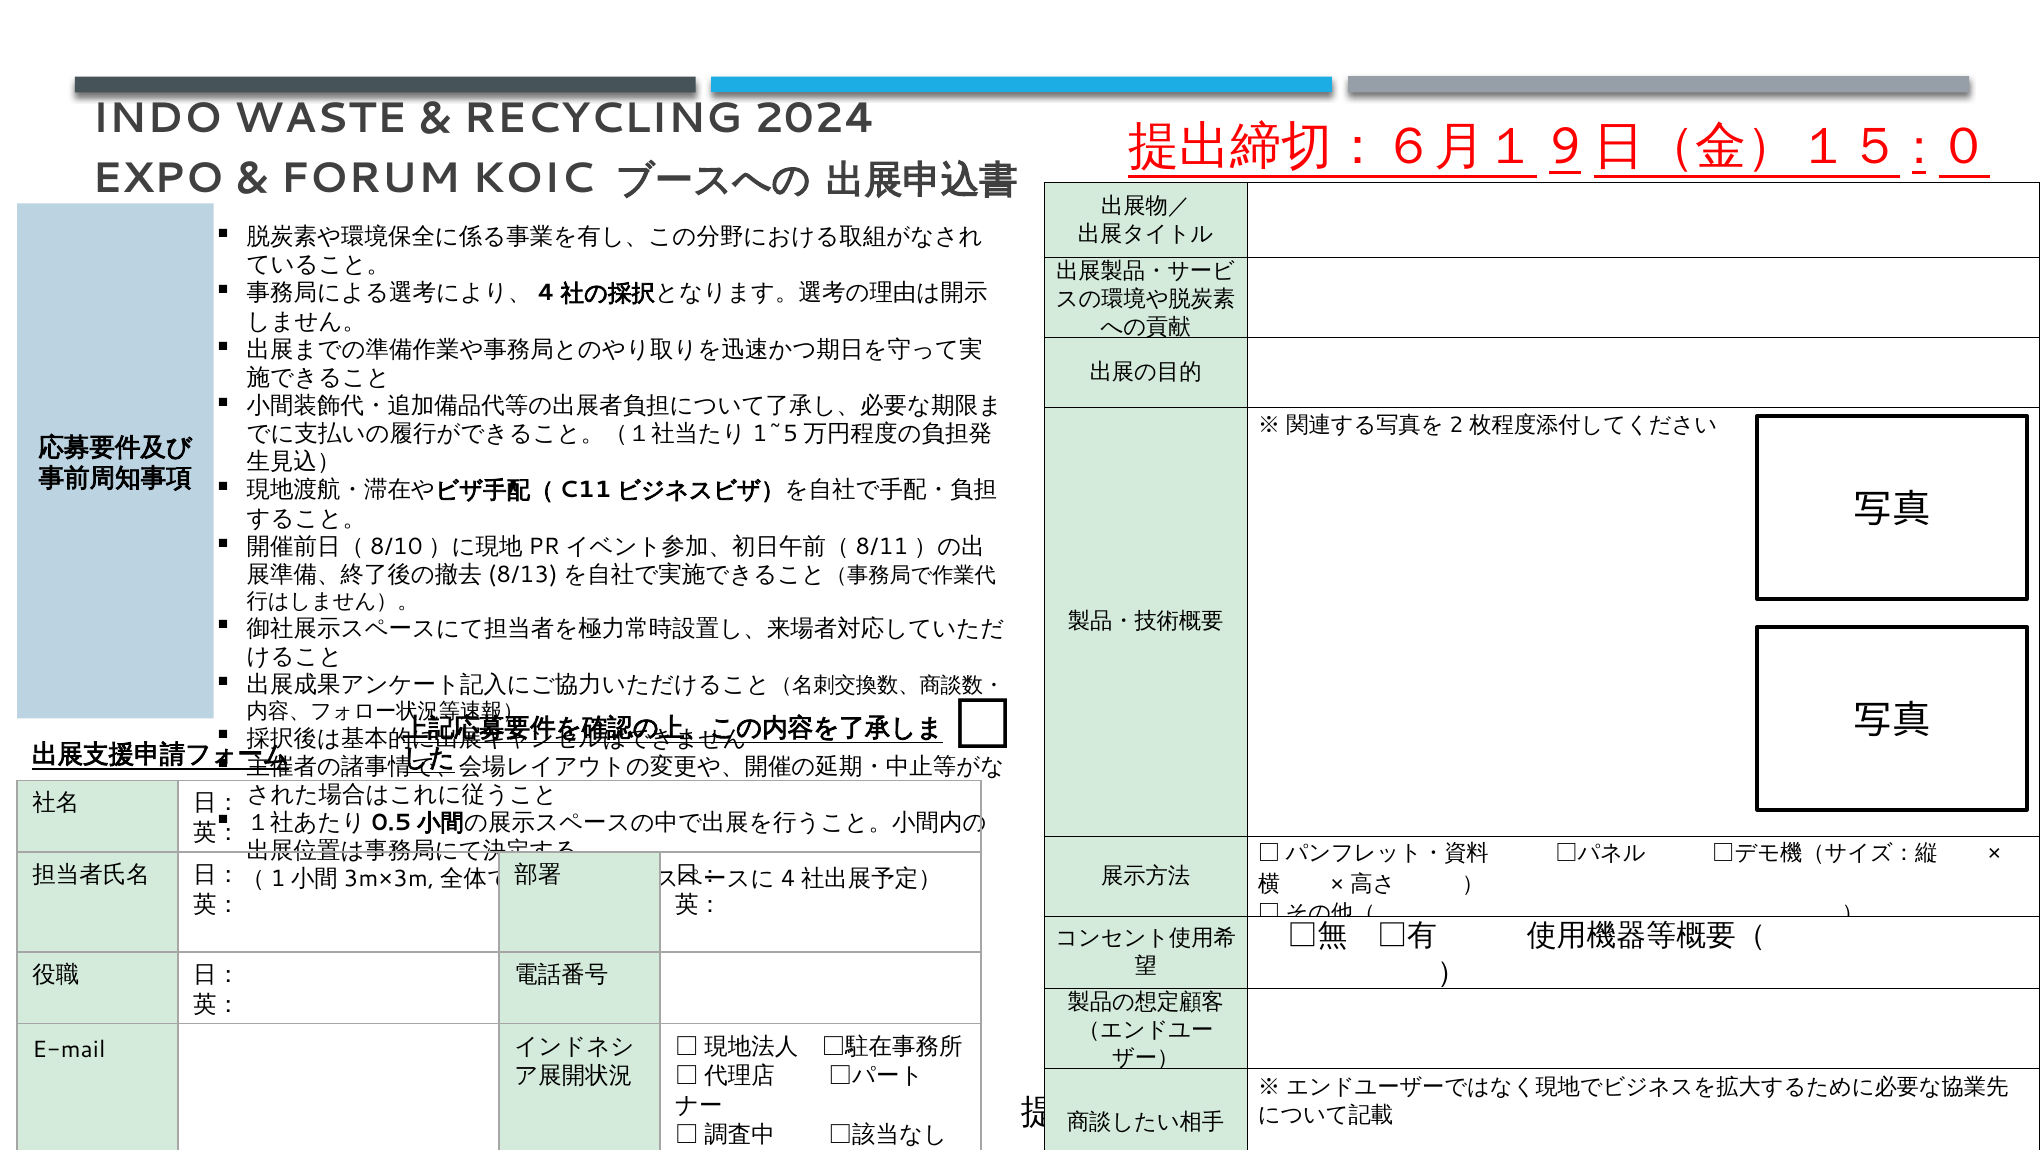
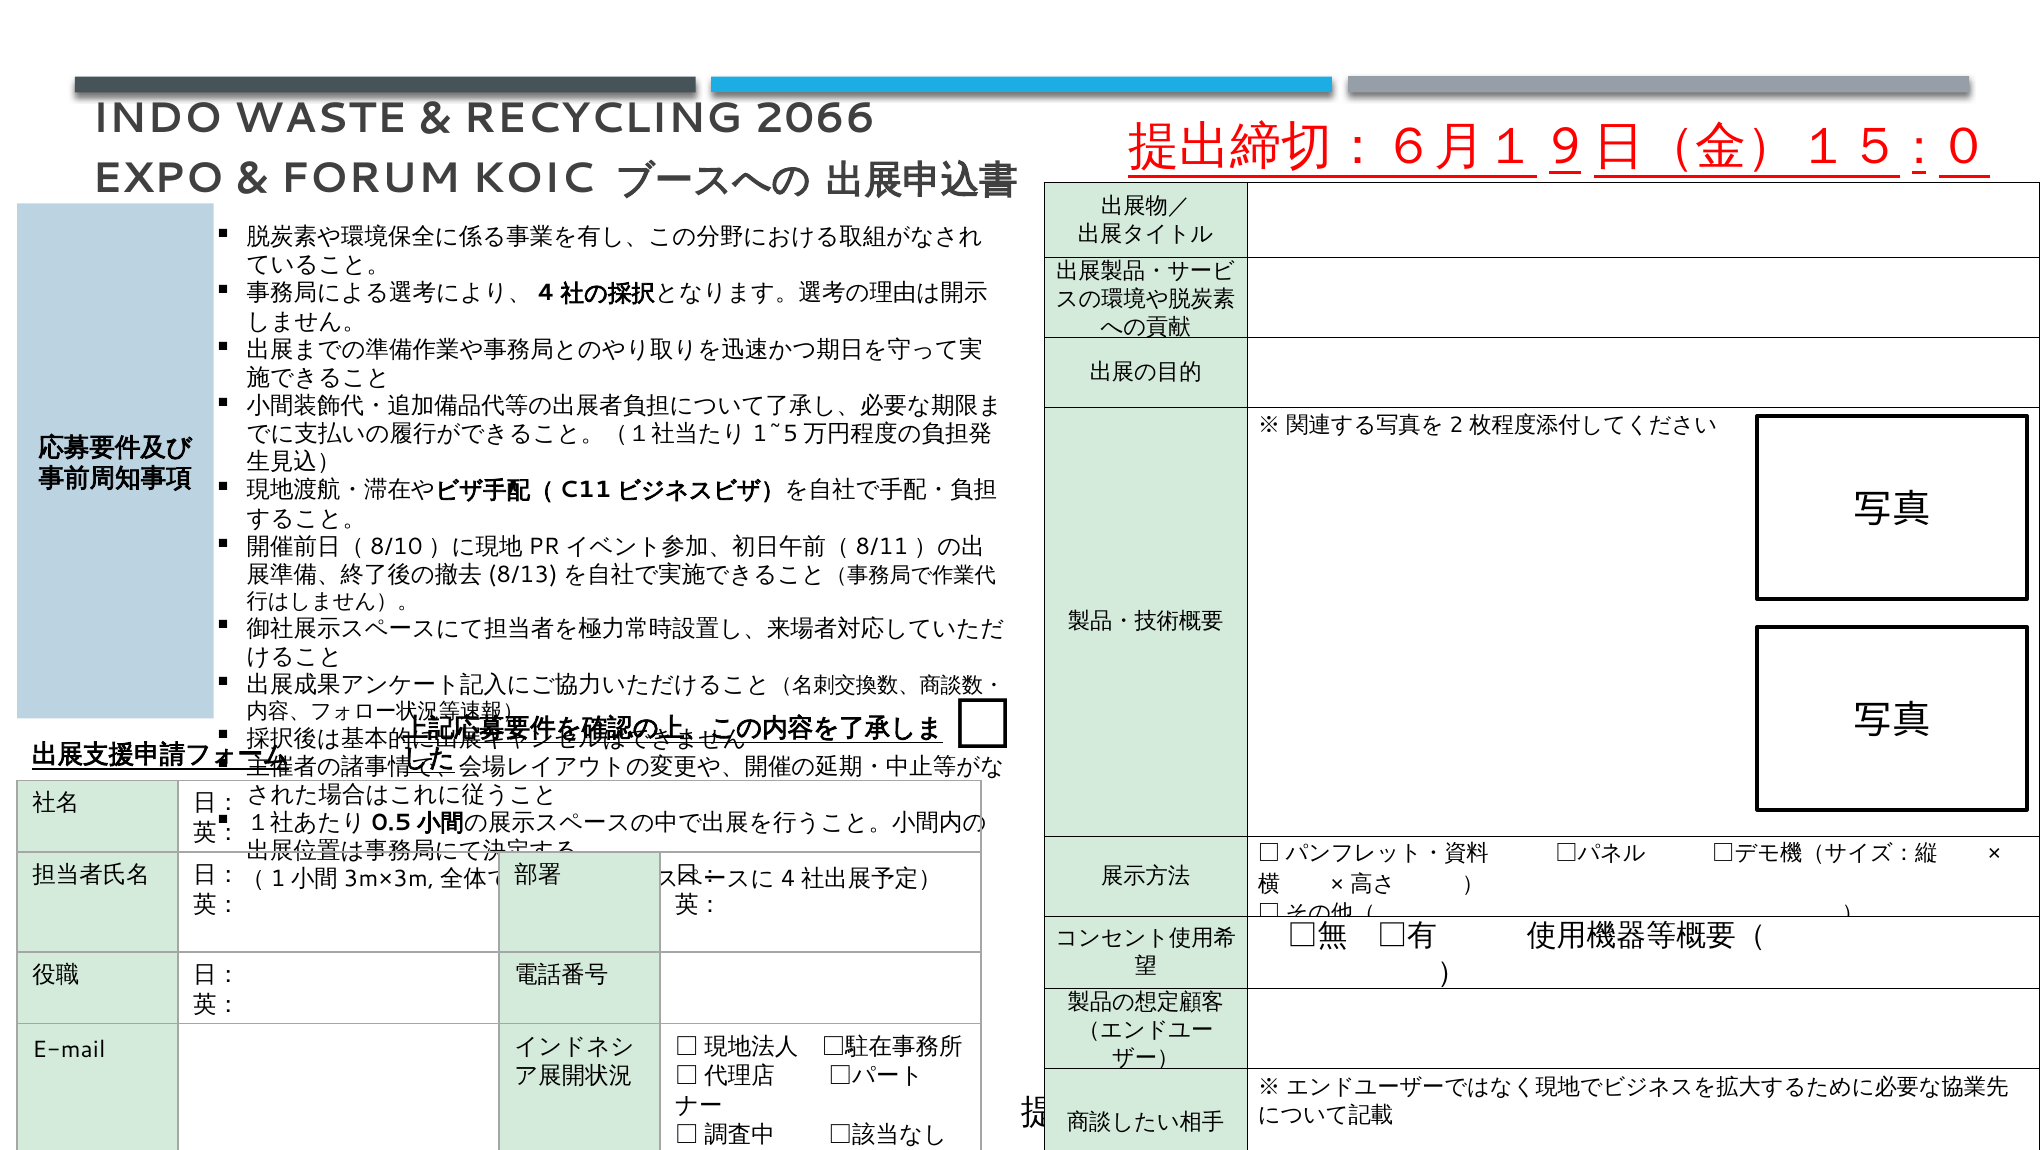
2024: 2024 -> 2066
